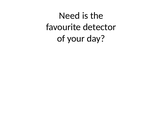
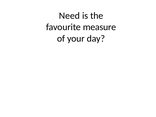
detector: detector -> measure
